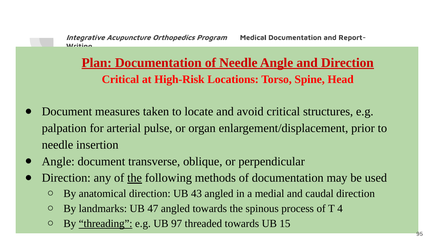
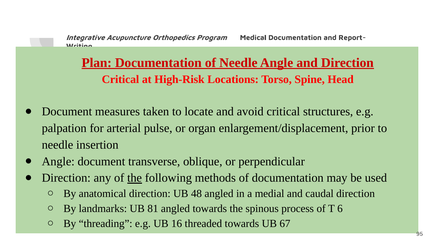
43: 43 -> 48
47: 47 -> 81
4: 4 -> 6
threading underline: present -> none
97: 97 -> 16
15: 15 -> 67
